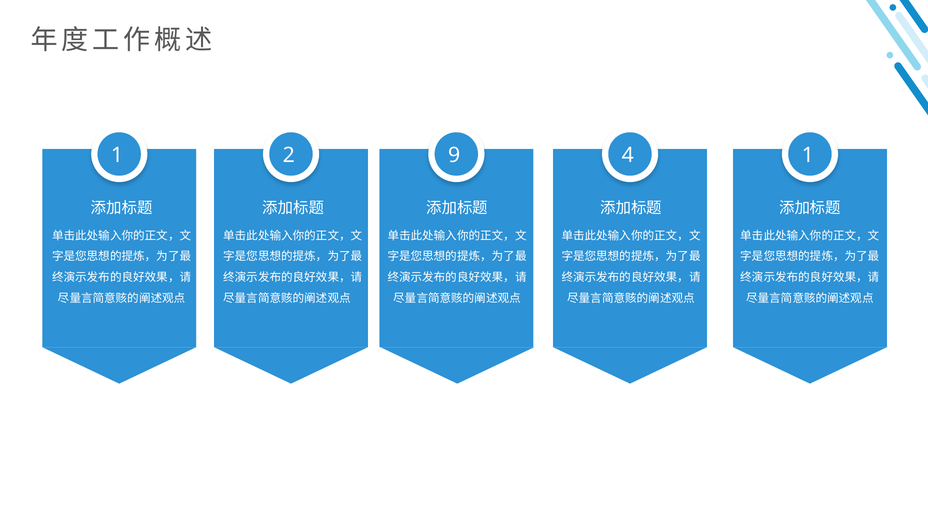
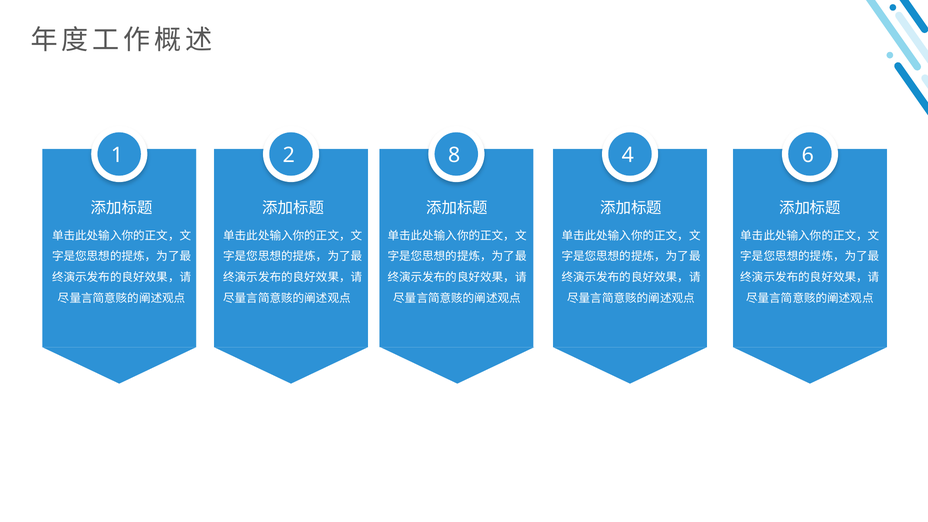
9: 9 -> 8
4 1: 1 -> 6
